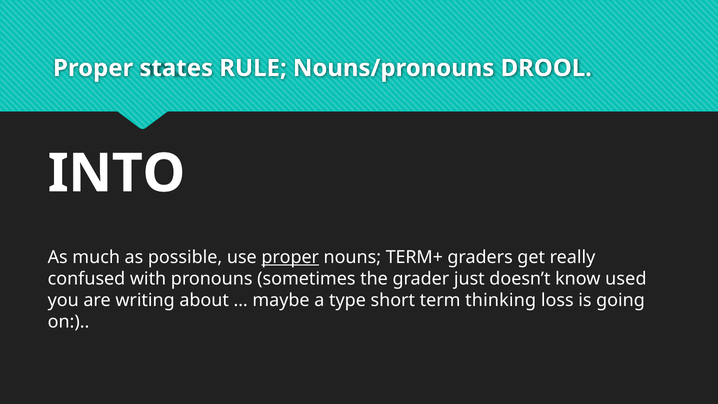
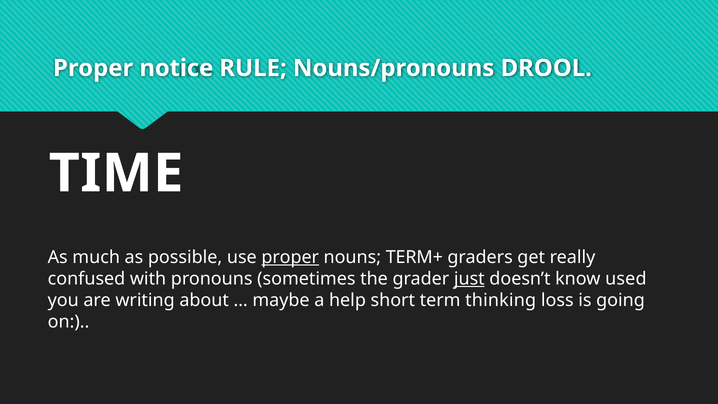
states: states -> notice
INTO: INTO -> TIME
just underline: none -> present
type: type -> help
